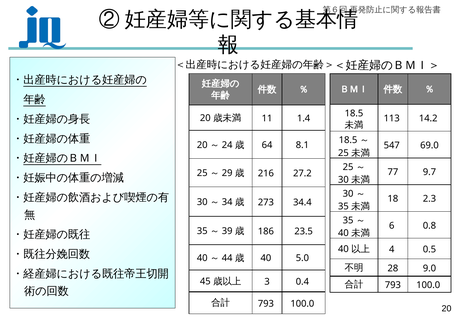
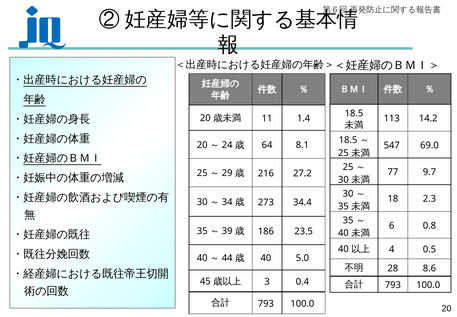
9.0: 9.0 -> 8.6
